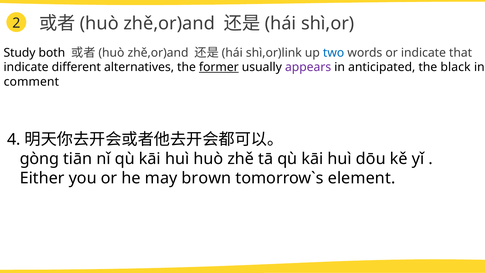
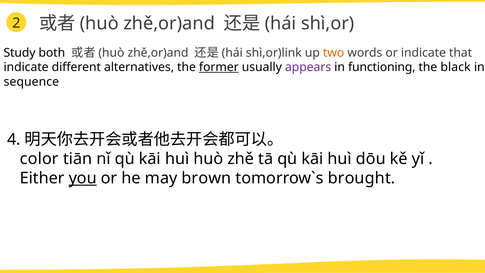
two colour: blue -> orange
anticipated: anticipated -> functioning
comment: comment -> sequence
gòng: gòng -> color
you underline: none -> present
element: element -> brought
